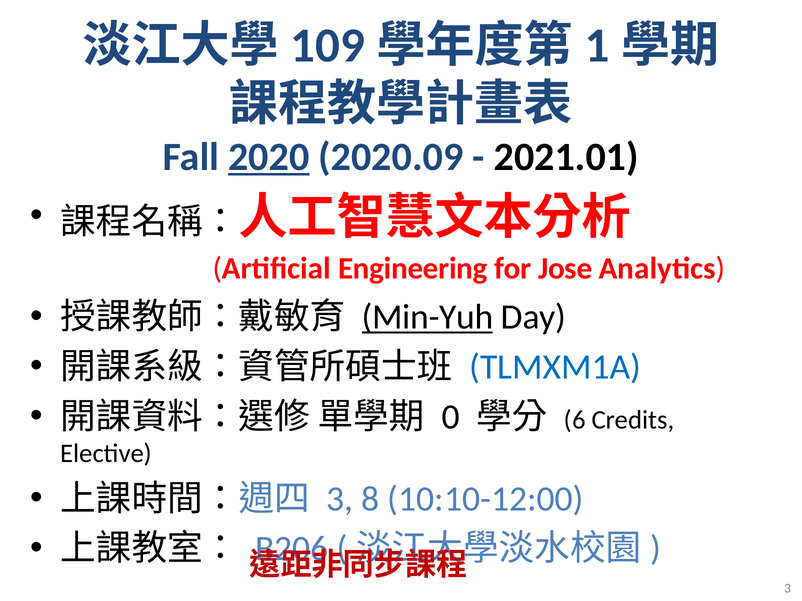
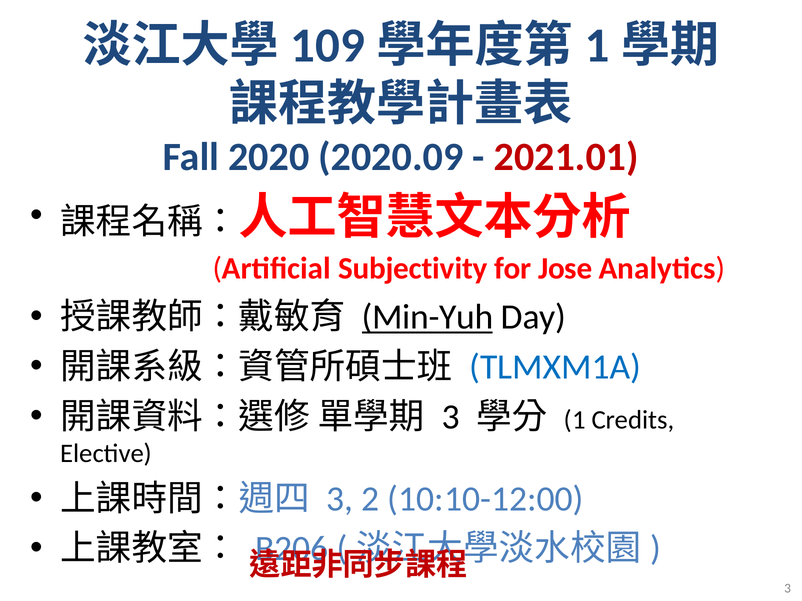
2020 underline: present -> none
2021.01 colour: black -> red
Engineering: Engineering -> Subjectivity
0 at (451, 417): 0 -> 3
6: 6 -> 1
8: 8 -> 2
